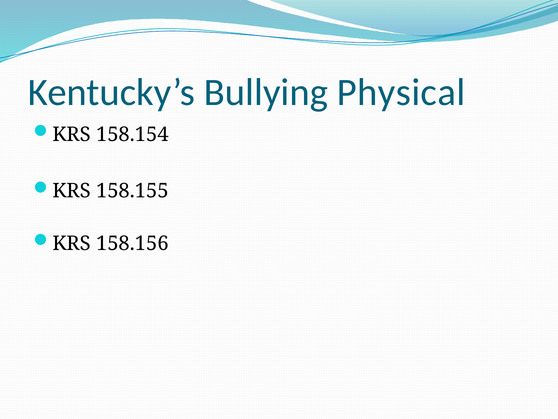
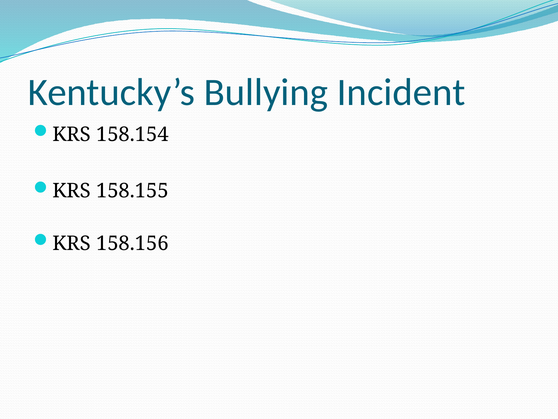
Physical: Physical -> Incident
